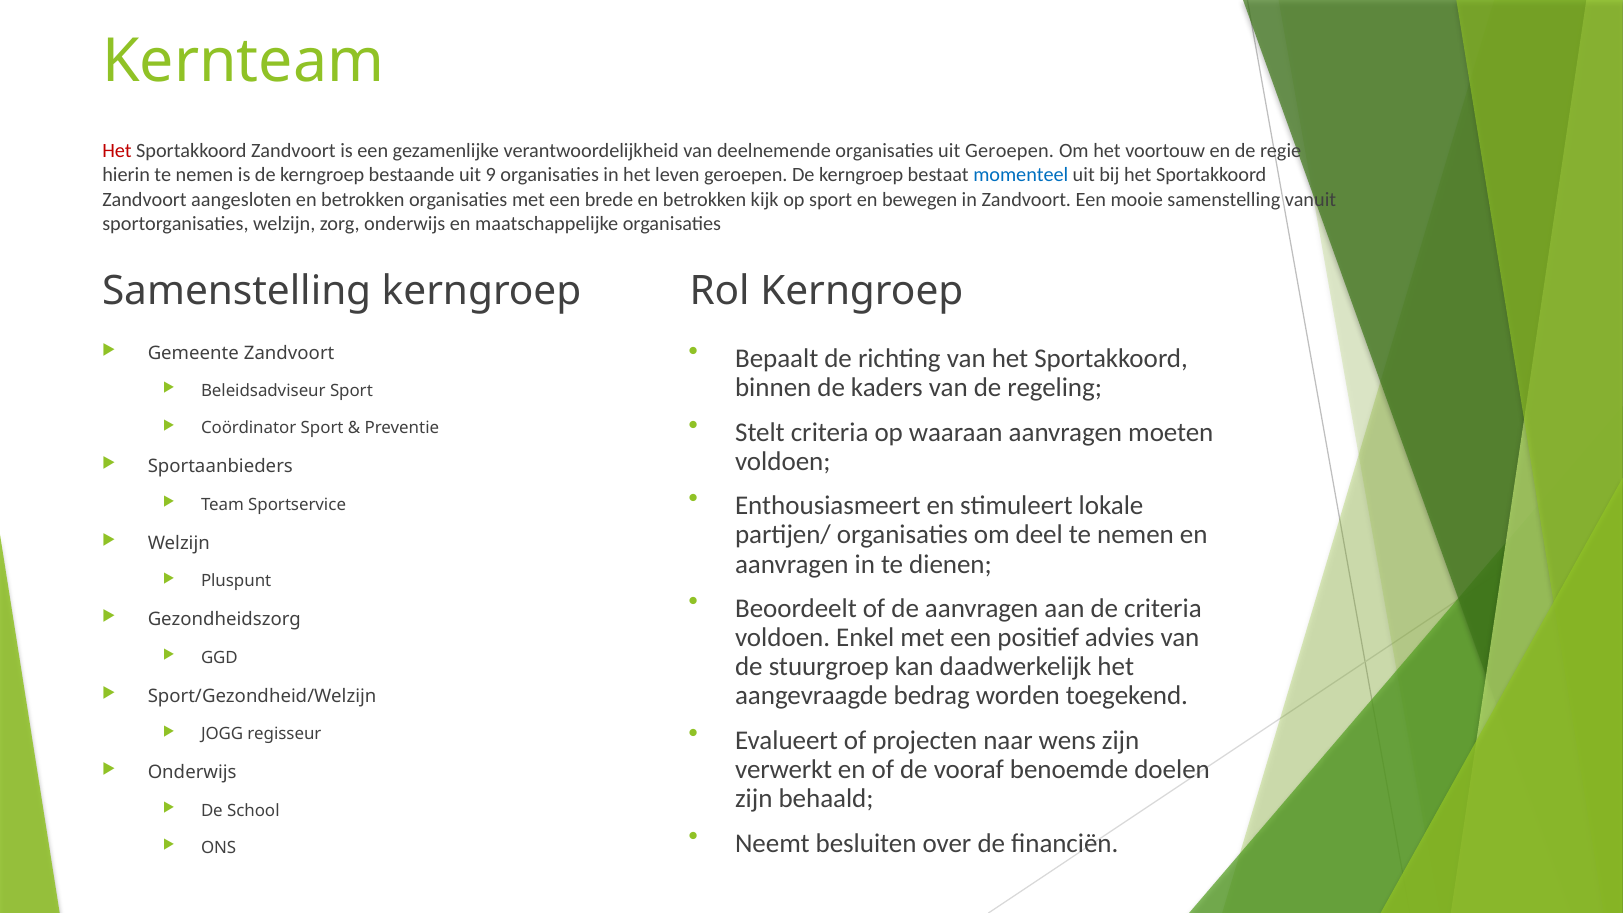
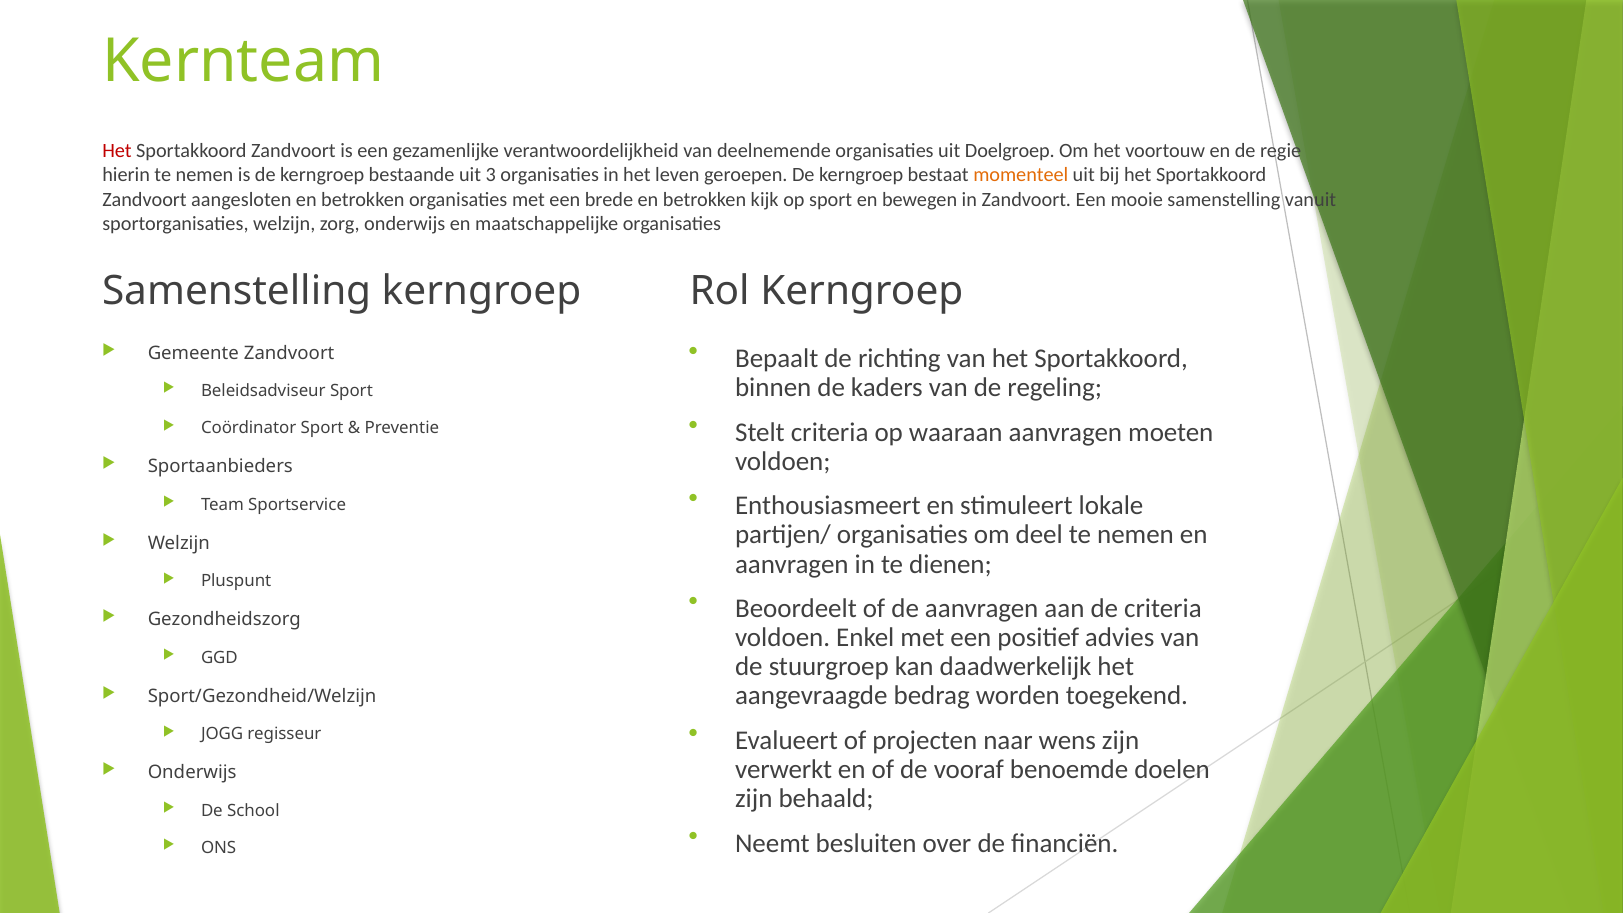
uit Geroepen: Geroepen -> Doelgroep
9: 9 -> 3
momenteel colour: blue -> orange
